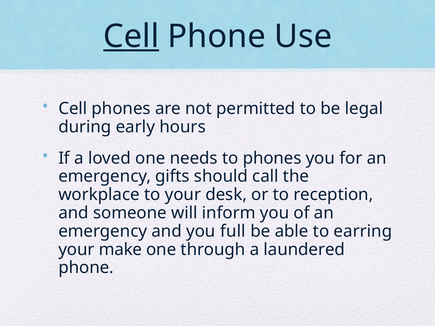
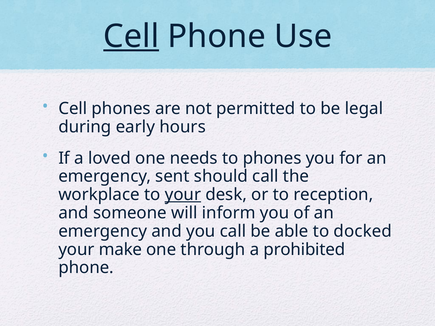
gifts: gifts -> sent
your at (183, 195) underline: none -> present
you full: full -> call
earring: earring -> docked
laundered: laundered -> prohibited
